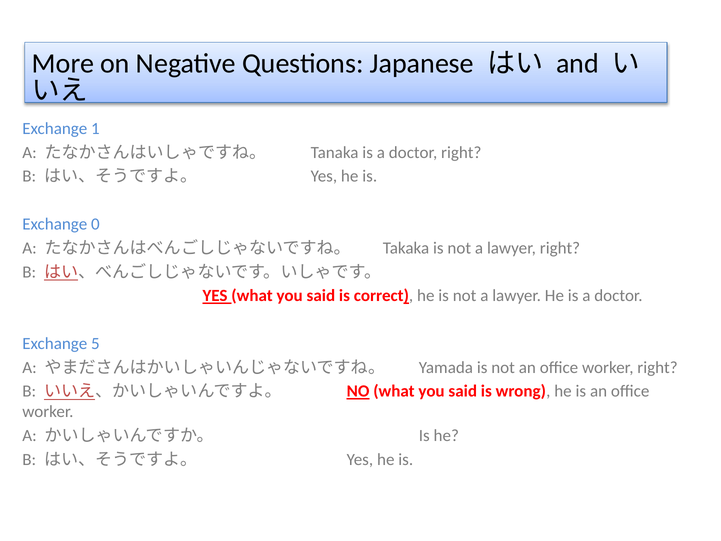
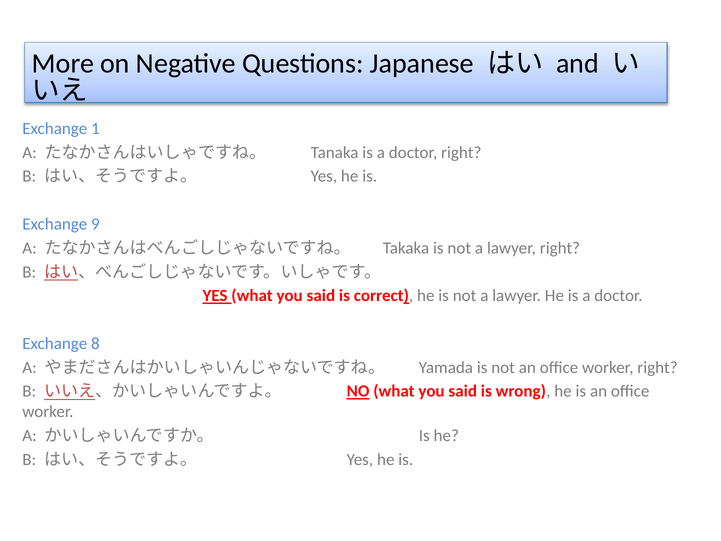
0: 0 -> 9
5: 5 -> 8
